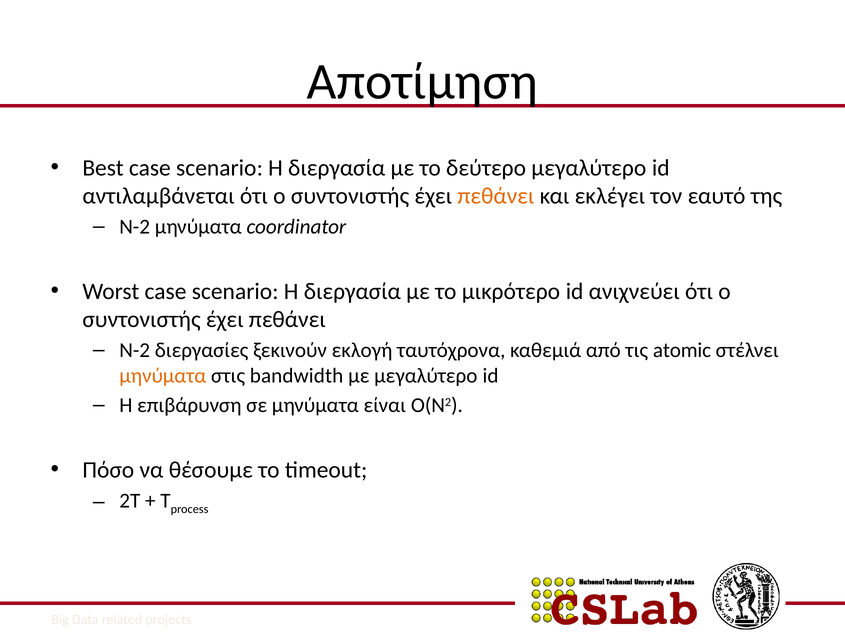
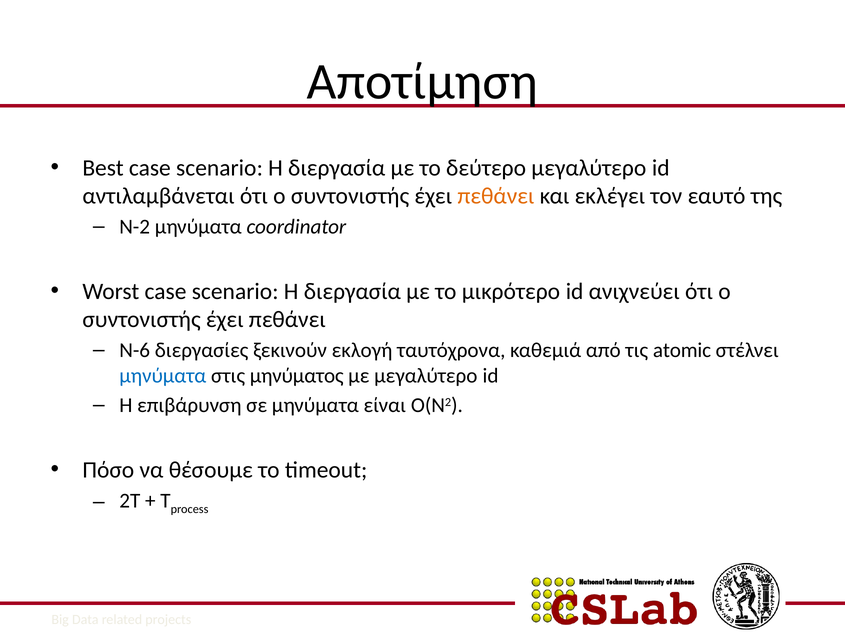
N-2 at (135, 350): N-2 -> N-6
μηνύματα at (163, 376) colour: orange -> blue
bandwidth: bandwidth -> μηνύματος
